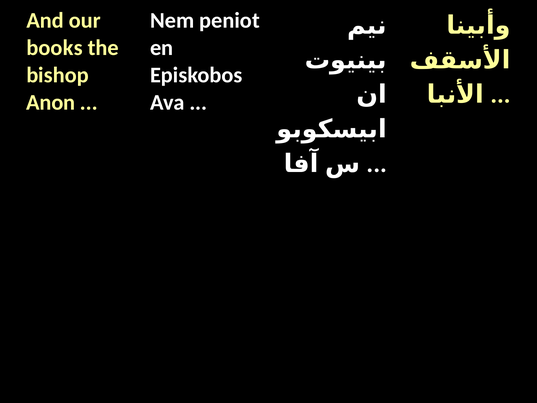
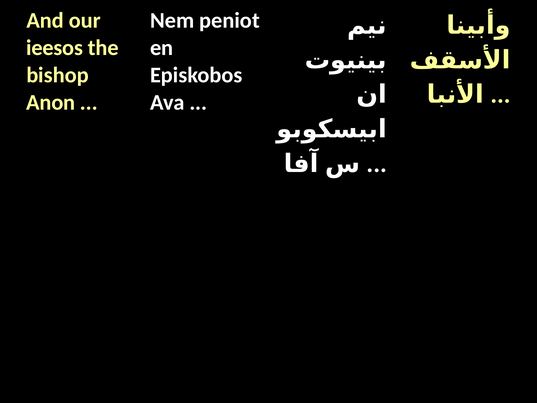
books: books -> ieesos
